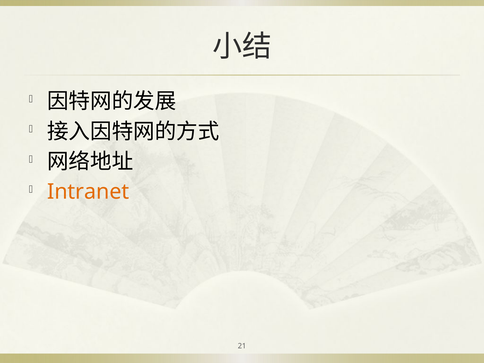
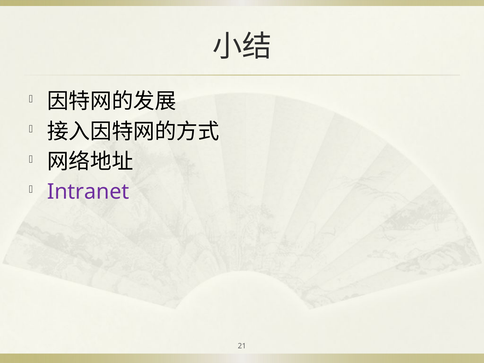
Intranet colour: orange -> purple
